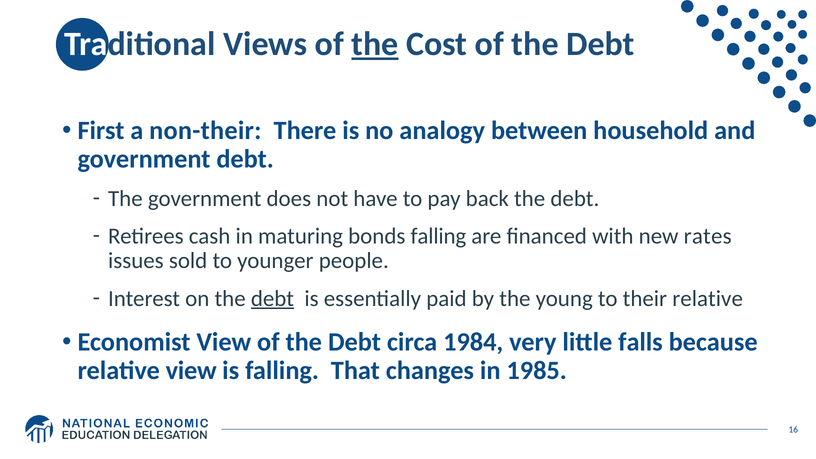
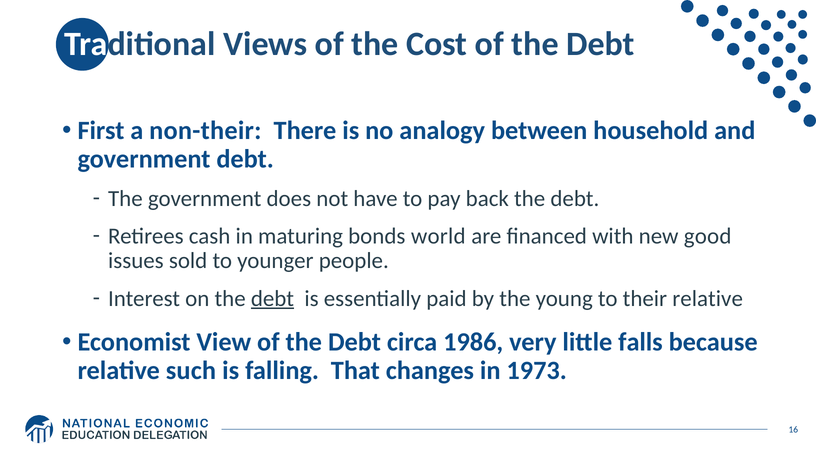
the at (375, 44) underline: present -> none
bonds falling: falling -> world
rates: rates -> good
1984: 1984 -> 1986
relative view: view -> such
1985: 1985 -> 1973
